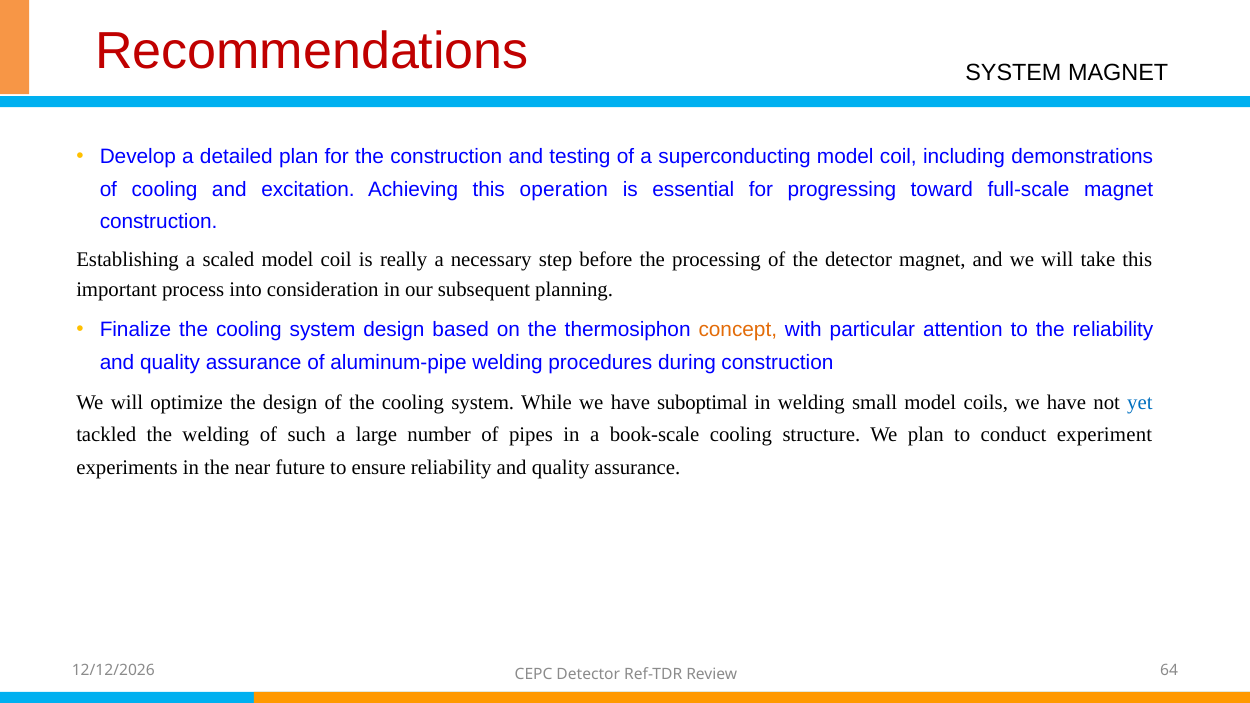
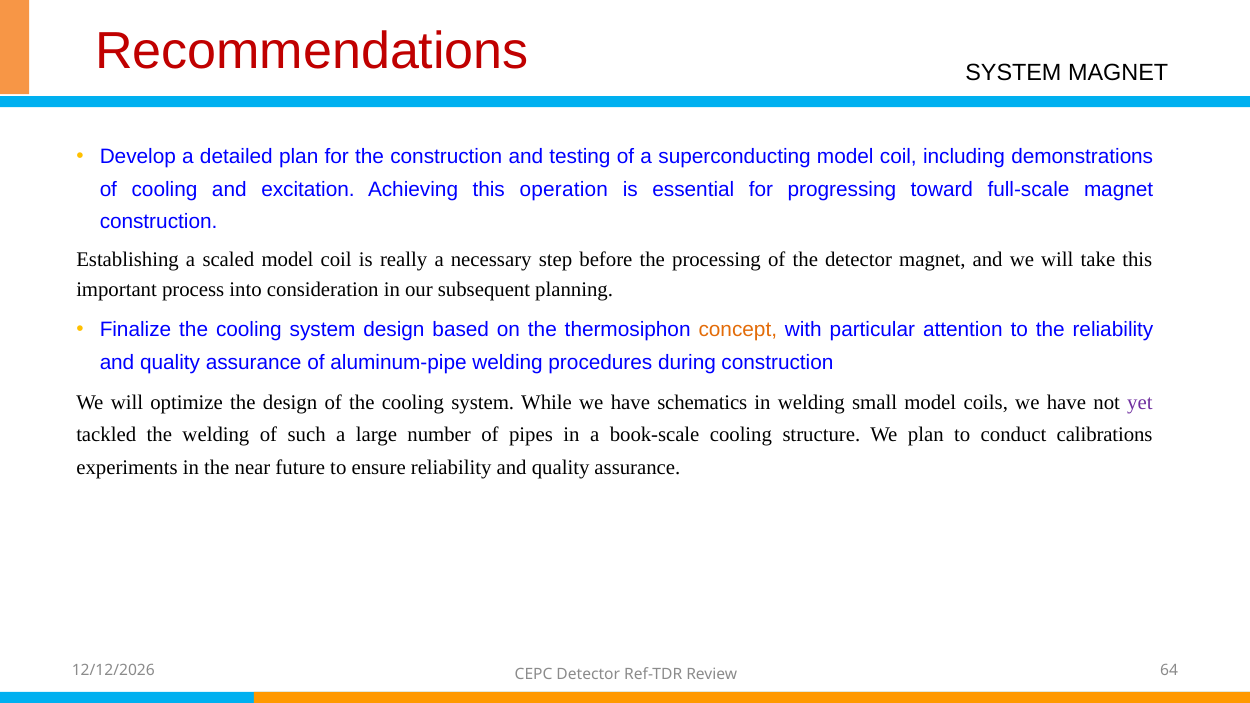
suboptimal: suboptimal -> schematics
yet colour: blue -> purple
experiment: experiment -> calibrations
